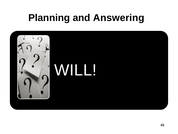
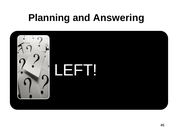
WILL: WILL -> LEFT
